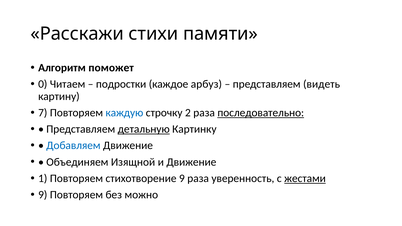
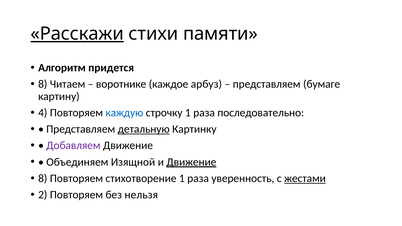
Расскажи underline: none -> present
поможет: поможет -> придется
0 at (43, 84): 0 -> 8
подростки: подростки -> воротнике
видеть: видеть -> бумаге
7: 7 -> 4
строчку 2: 2 -> 1
последовательно underline: present -> none
Добавляем colour: blue -> purple
Движение at (191, 162) underline: none -> present
1 at (43, 178): 1 -> 8
стихотворение 9: 9 -> 1
9 at (43, 195): 9 -> 2
можно: можно -> нельзя
